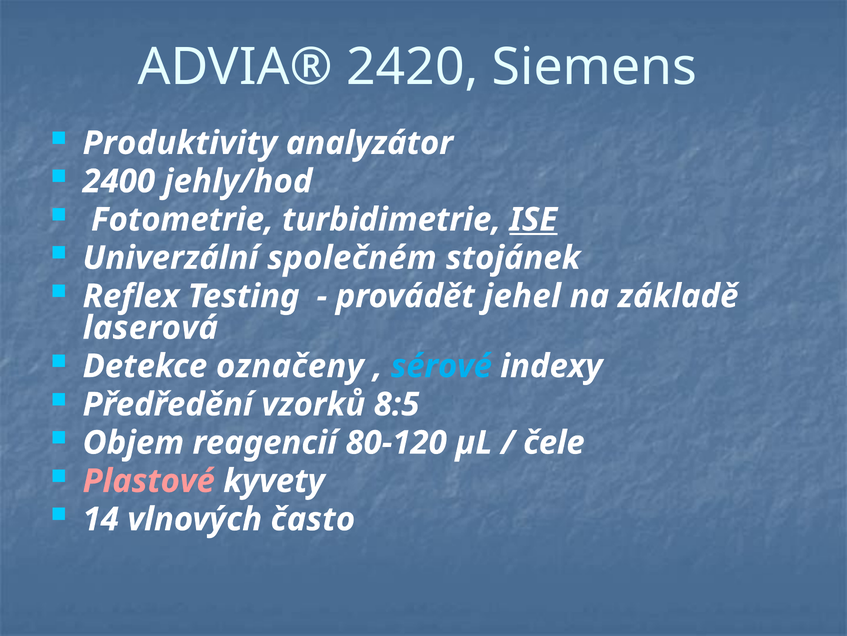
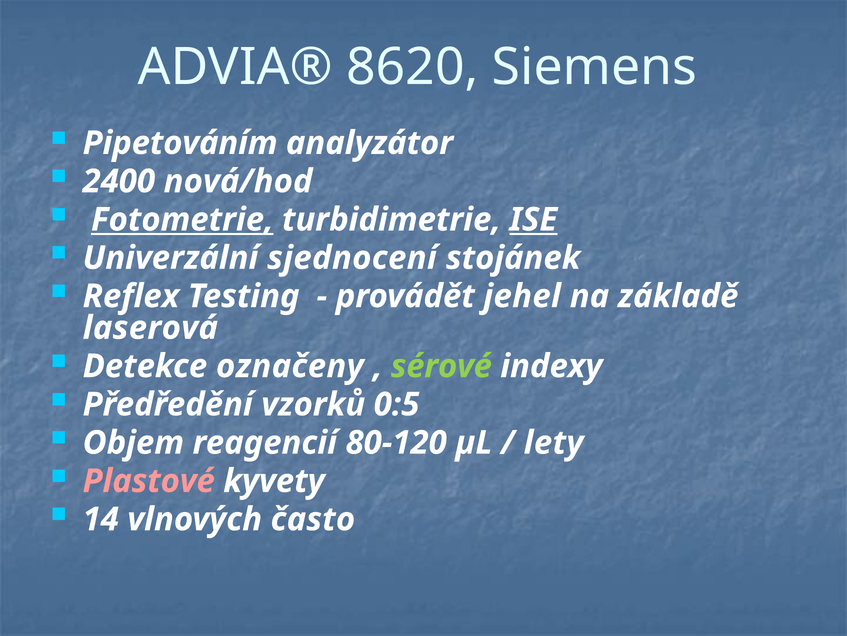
2420: 2420 -> 8620
Produktivity: Produktivity -> Pipetováním
jehly/hod: jehly/hod -> nová/hod
Fotometrie underline: none -> present
společném: společném -> sjednocení
sérové colour: light blue -> light green
8:5: 8:5 -> 0:5
čele: čele -> lety
